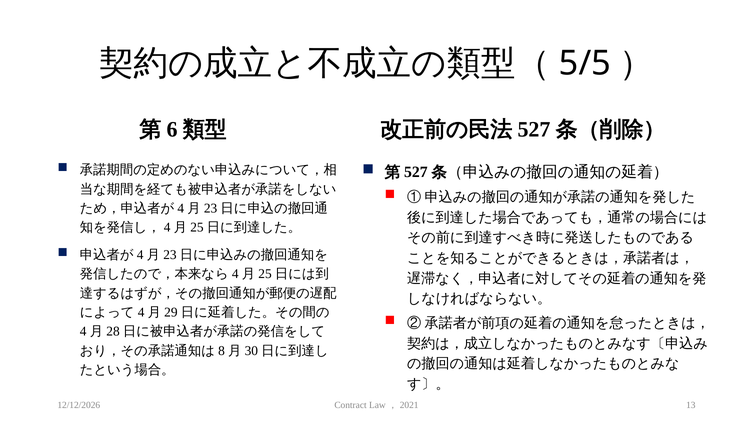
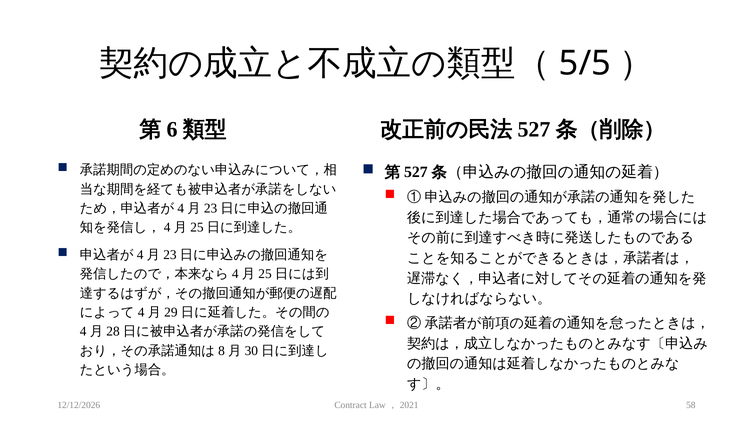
13: 13 -> 58
